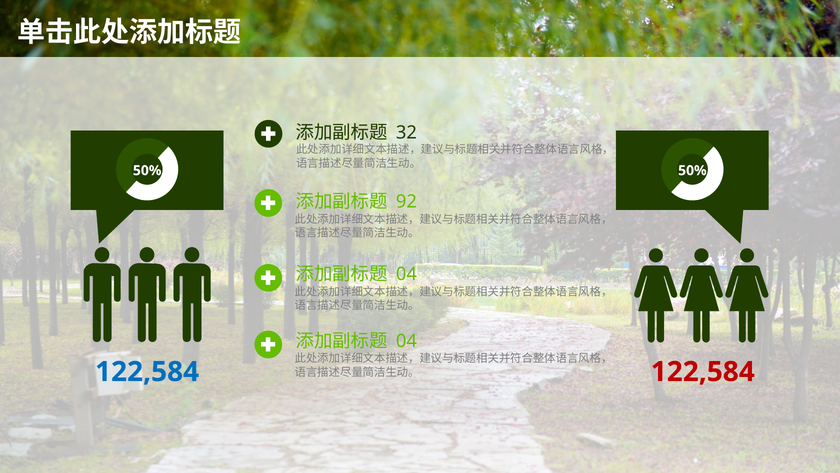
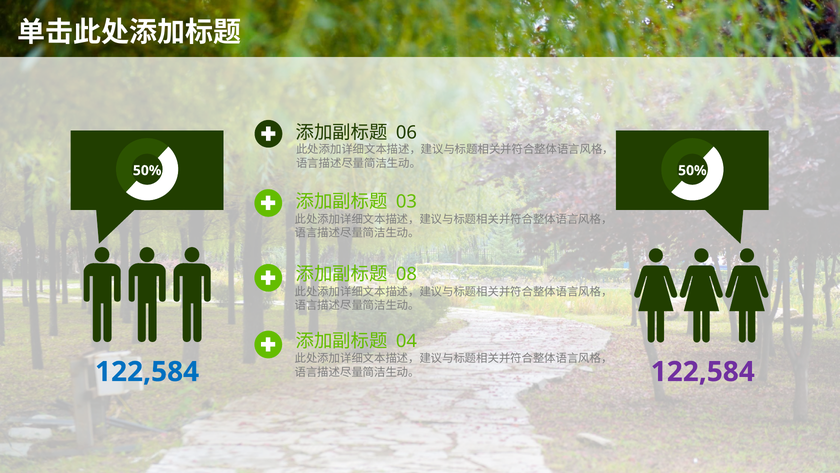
32: 32 -> 06
92: 92 -> 03
04 at (406, 274): 04 -> 08
122,584 at (703, 371) colour: red -> purple
